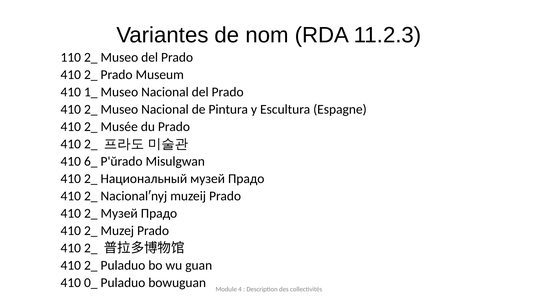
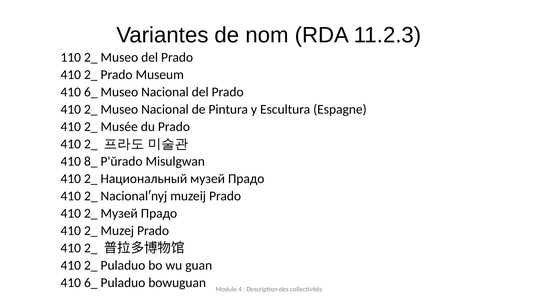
1_ at (91, 92): 1_ -> 6_
6_: 6_ -> 8_
0_ at (91, 282): 0_ -> 6_
